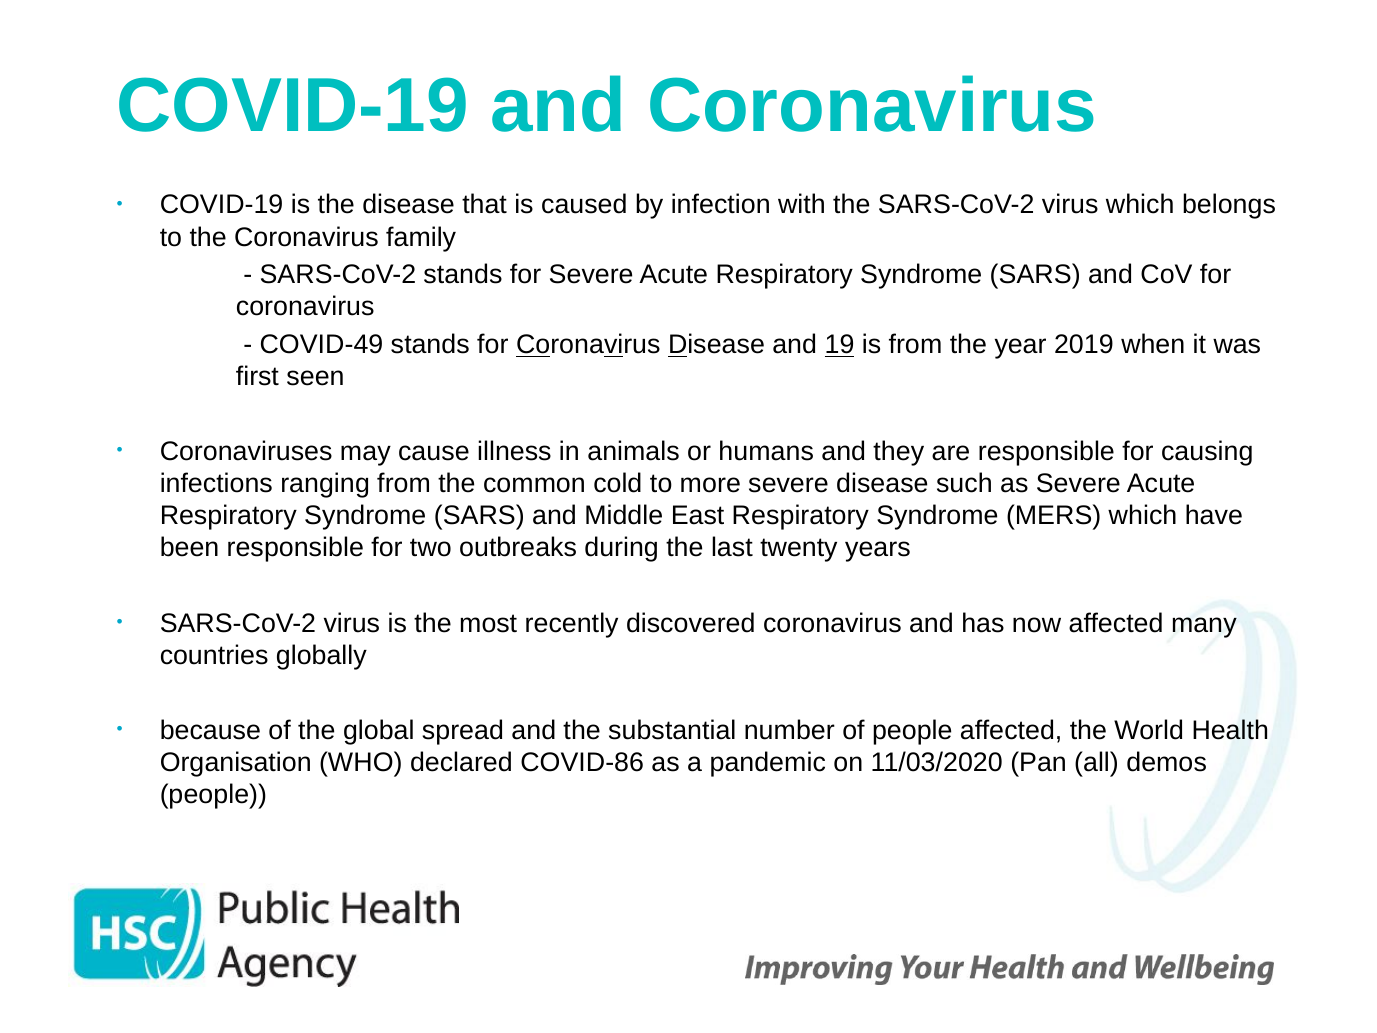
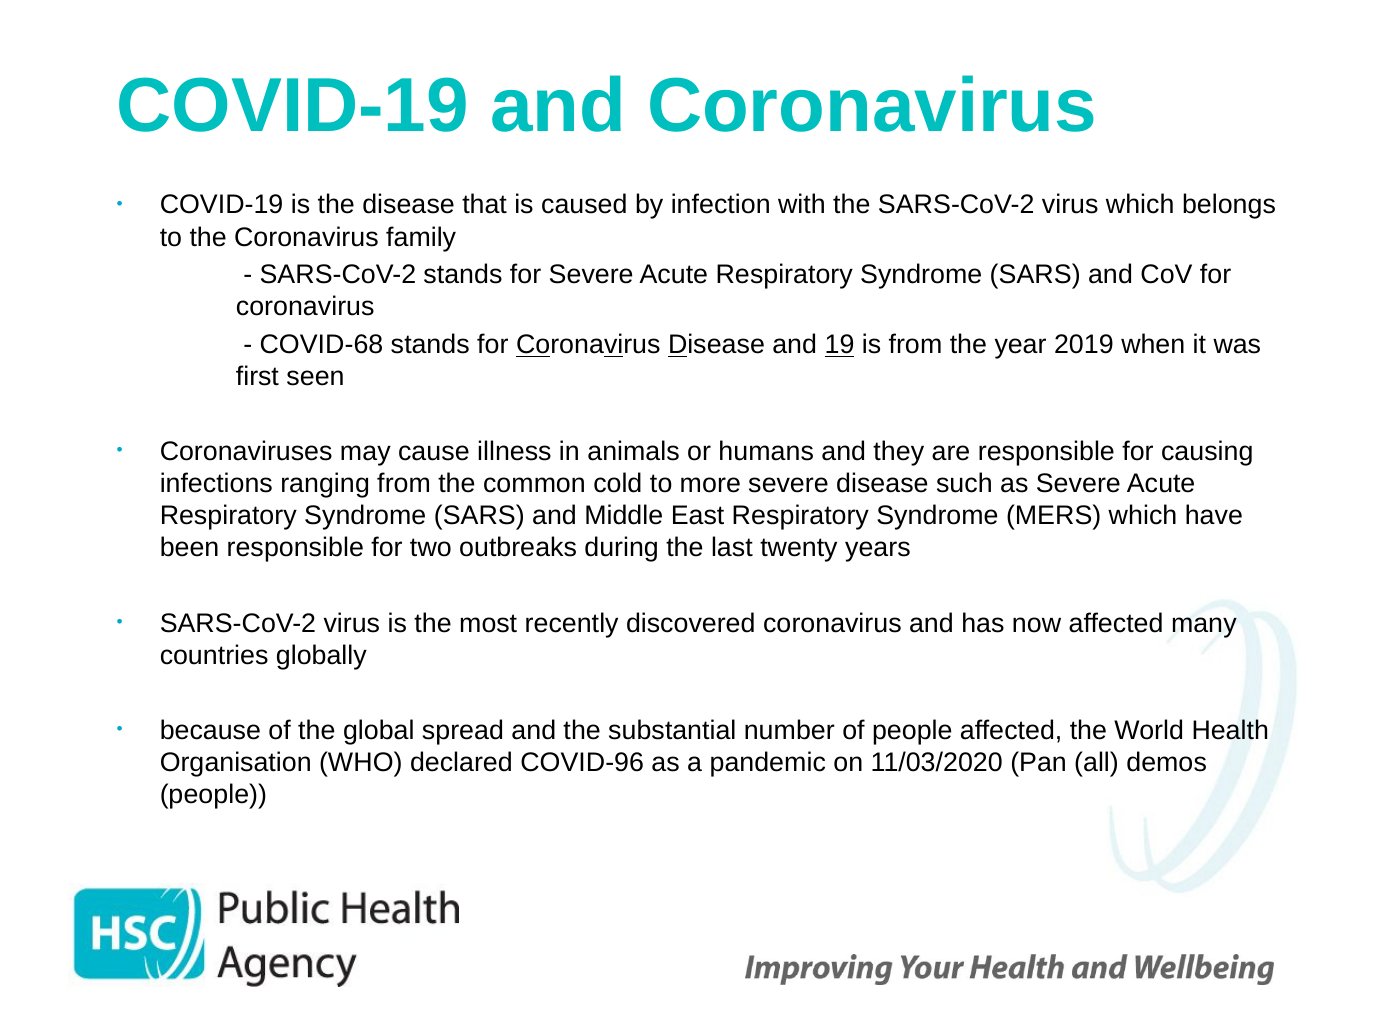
COVID-49: COVID-49 -> COVID-68
COVID-86: COVID-86 -> COVID-96
